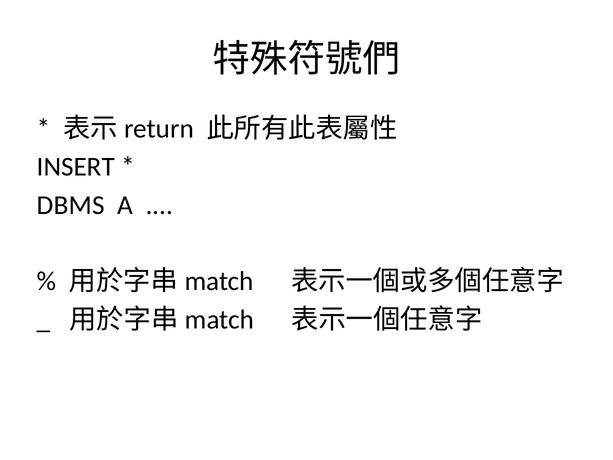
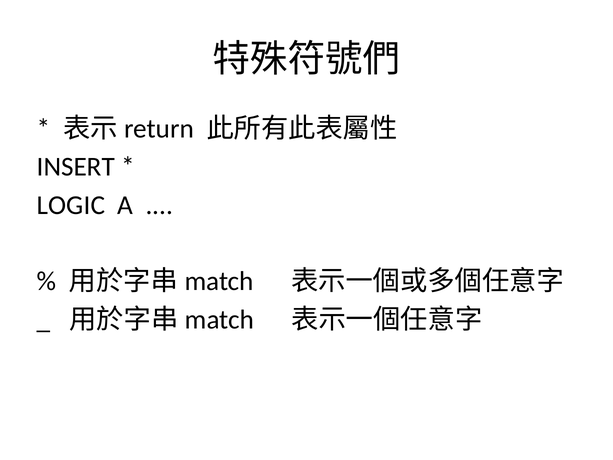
DBMS: DBMS -> LOGIC
